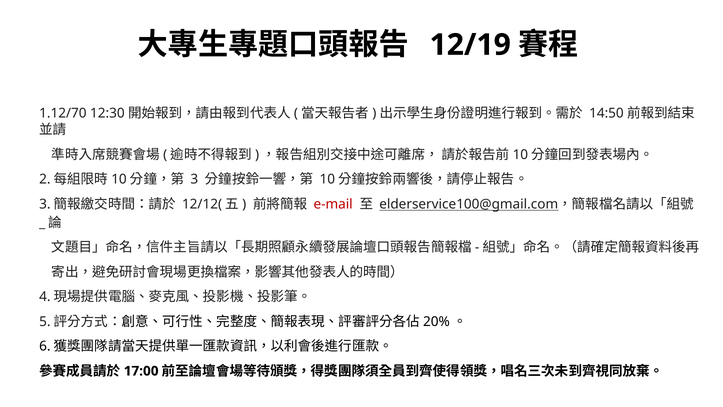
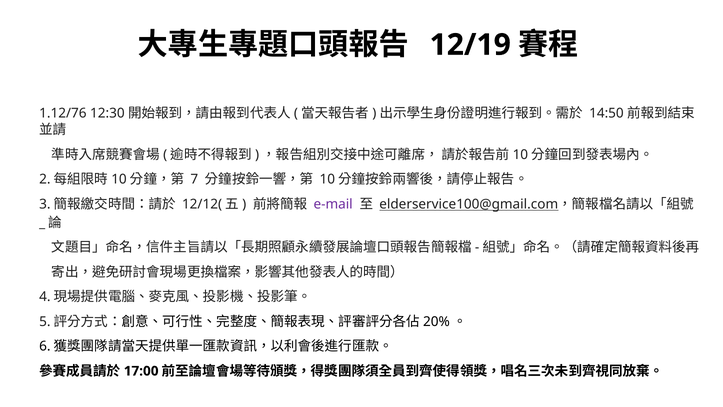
1.12/70: 1.12/70 -> 1.12/76
3: 3 -> 7
e-mail colour: red -> purple
